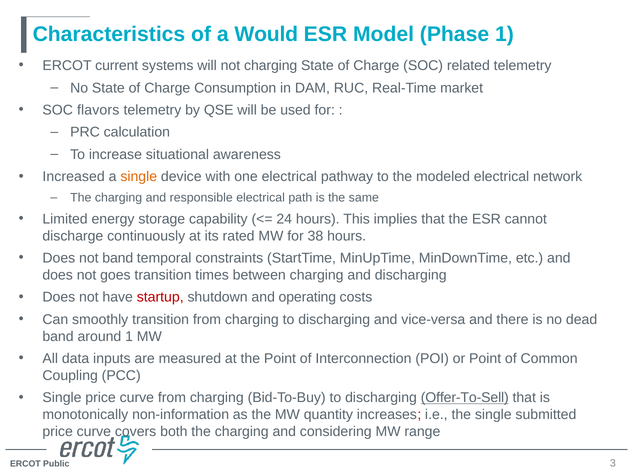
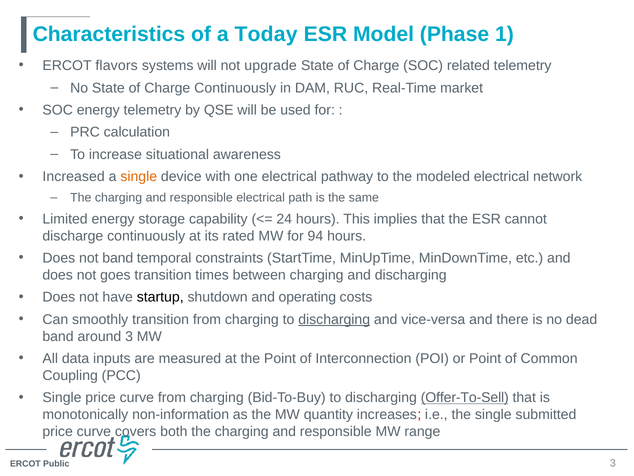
Would: Would -> Today
current: current -> flavors
not charging: charging -> upgrade
Charge Consumption: Consumption -> Continuously
SOC flavors: flavors -> energy
38: 38 -> 94
startup colour: red -> black
discharging at (334, 319) underline: none -> present
around 1: 1 -> 3
considering at (336, 431): considering -> responsible
